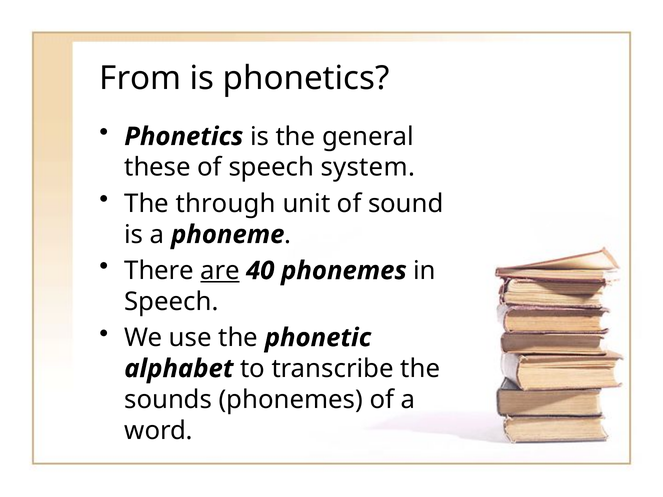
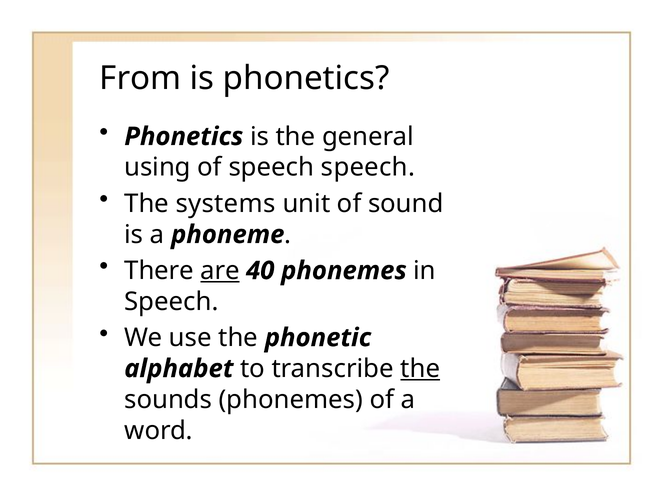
these: these -> using
speech system: system -> speech
through: through -> systems
the at (420, 369) underline: none -> present
